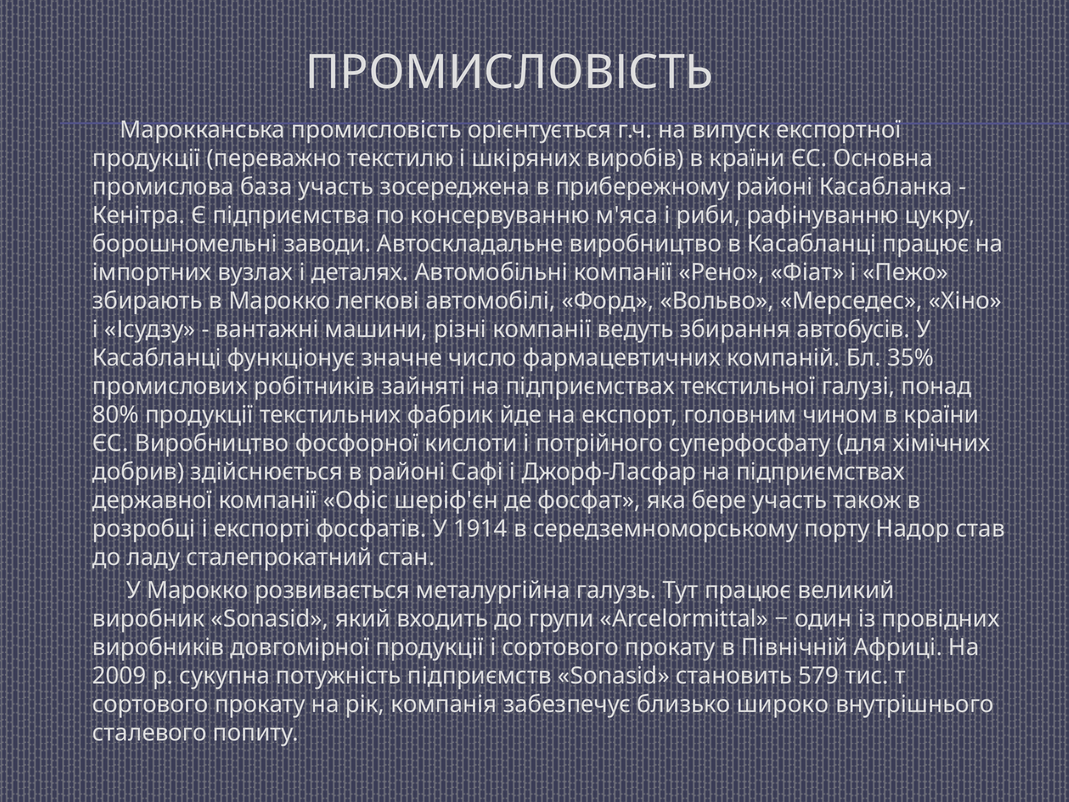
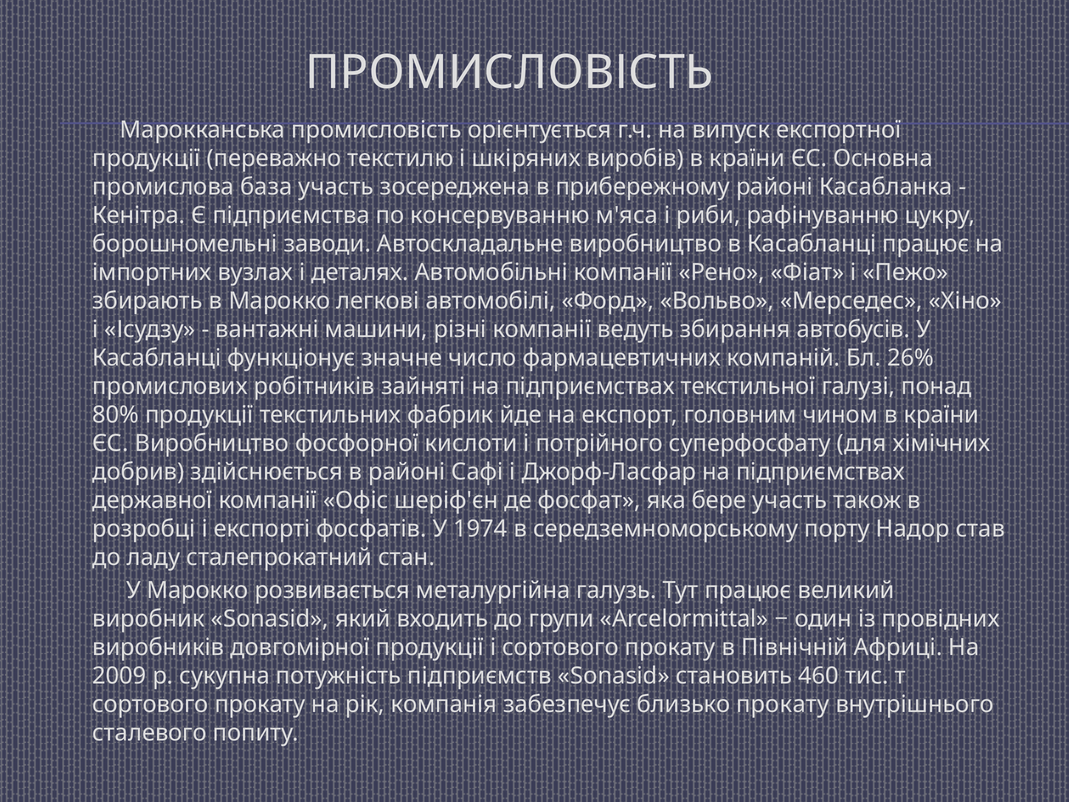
35%: 35% -> 26%
1914: 1914 -> 1974
579: 579 -> 460
близько широко: широко -> прокату
